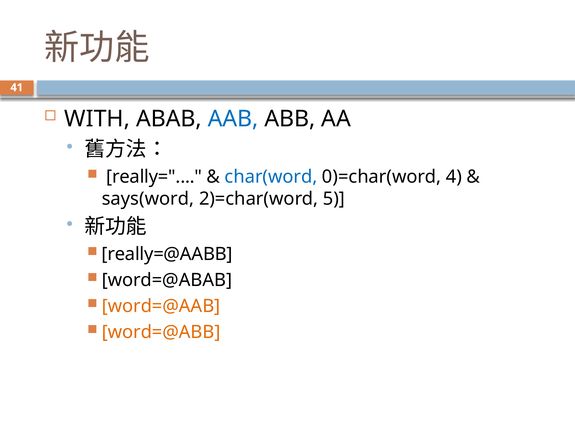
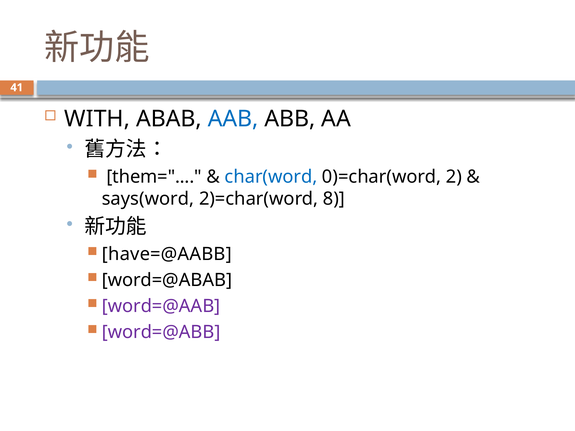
really=: really= -> them=
4: 4 -> 2
5: 5 -> 8
really=@AABB: really=@AABB -> have=@AABB
word=@AAB colour: orange -> purple
word=@ABB colour: orange -> purple
